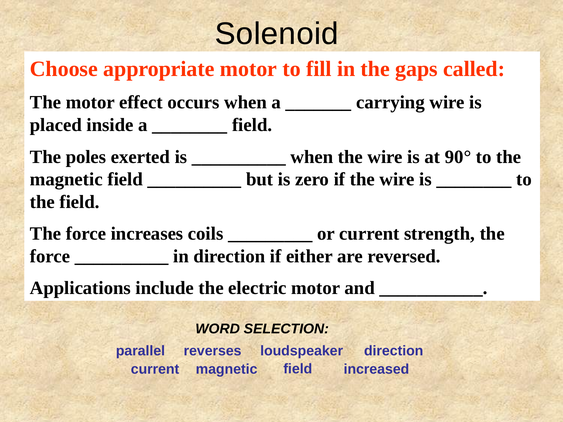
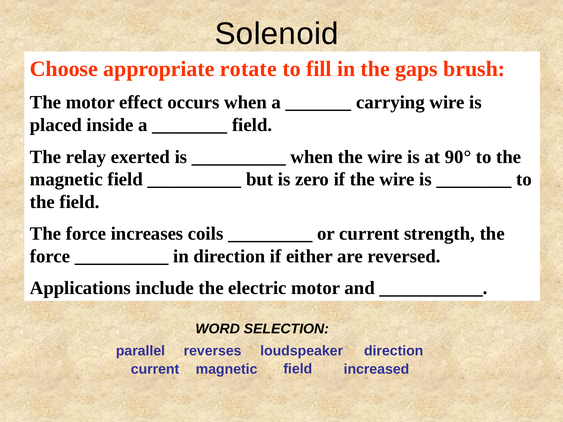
appropriate motor: motor -> rotate
called: called -> brush
poles: poles -> relay
